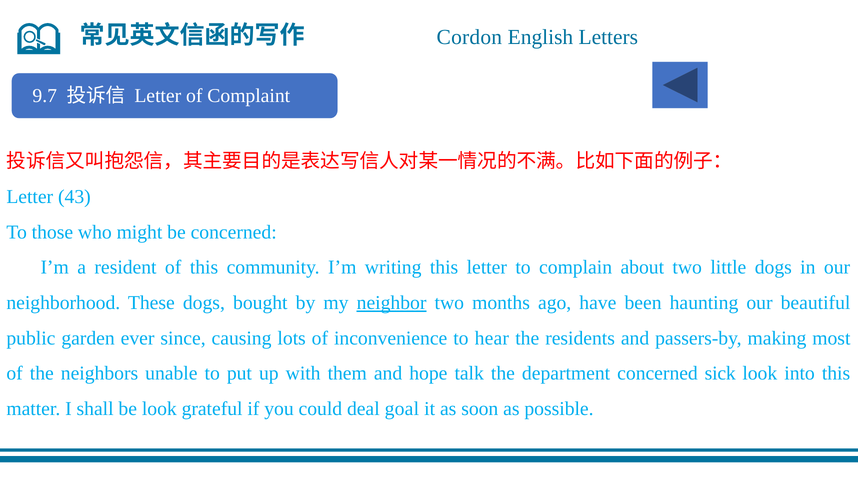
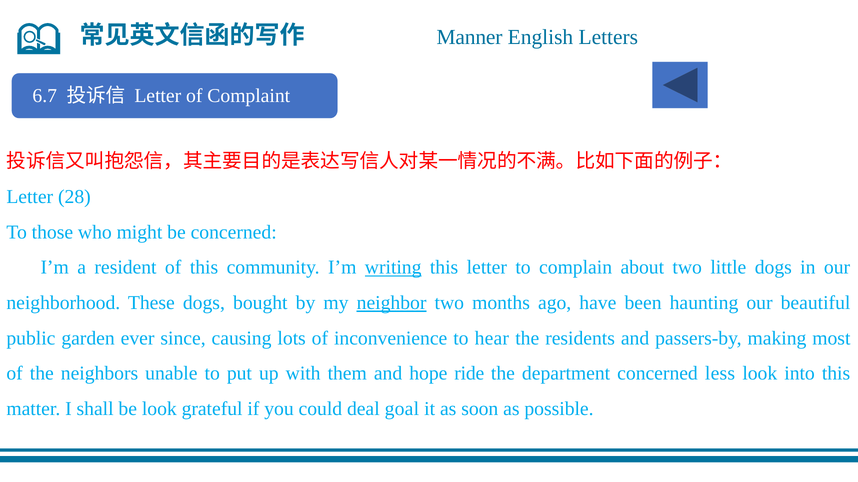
Cordon: Cordon -> Manner
9.7: 9.7 -> 6.7
43: 43 -> 28
writing underline: none -> present
talk: talk -> ride
sick: sick -> less
